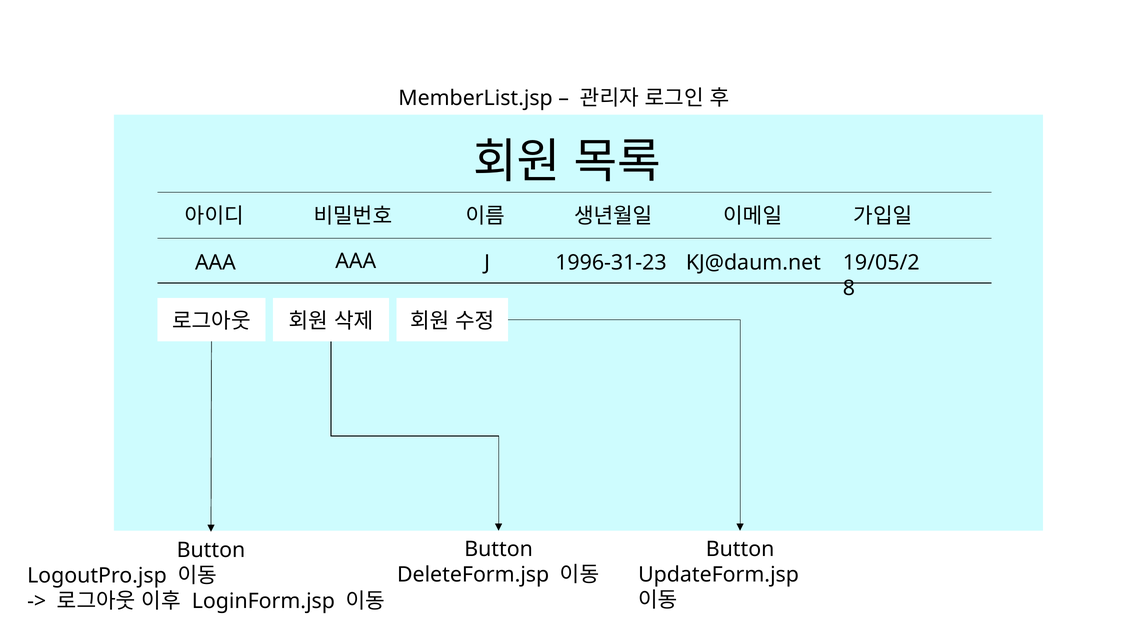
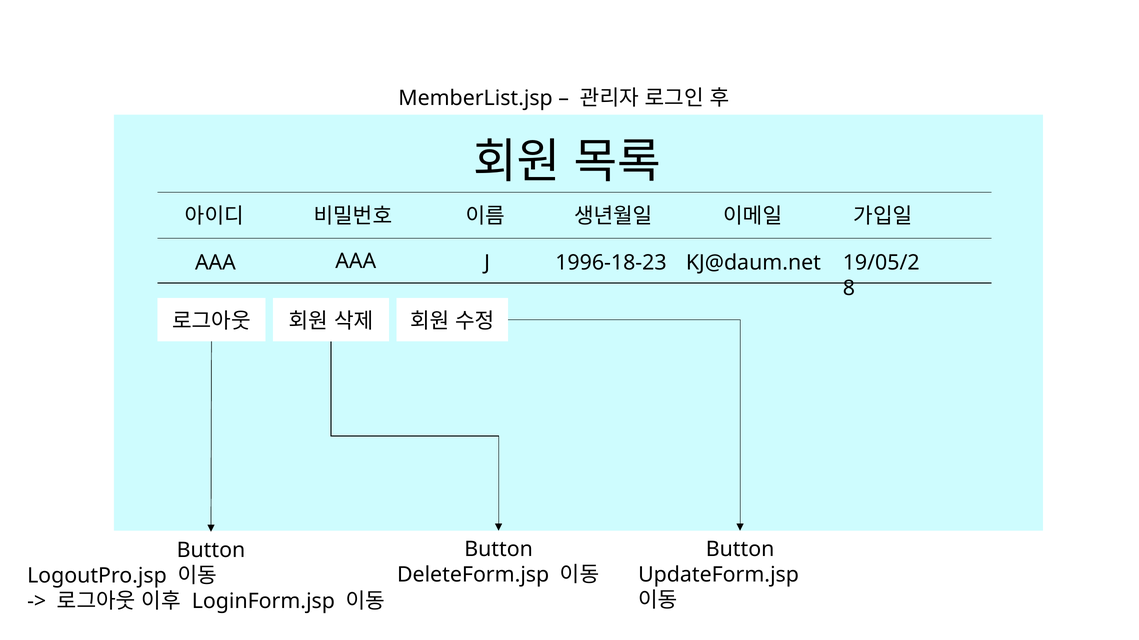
1996-31-23: 1996-31-23 -> 1996-18-23
